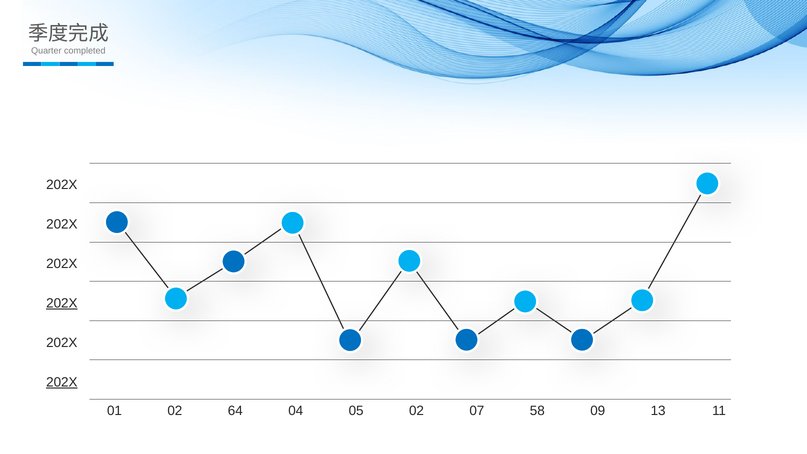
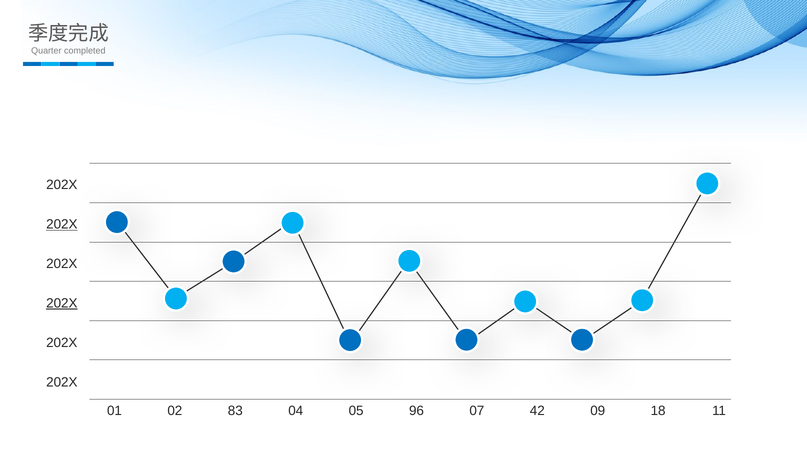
202X at (62, 224) underline: none -> present
202X at (62, 382) underline: present -> none
64: 64 -> 83
05 02: 02 -> 96
58: 58 -> 42
13: 13 -> 18
